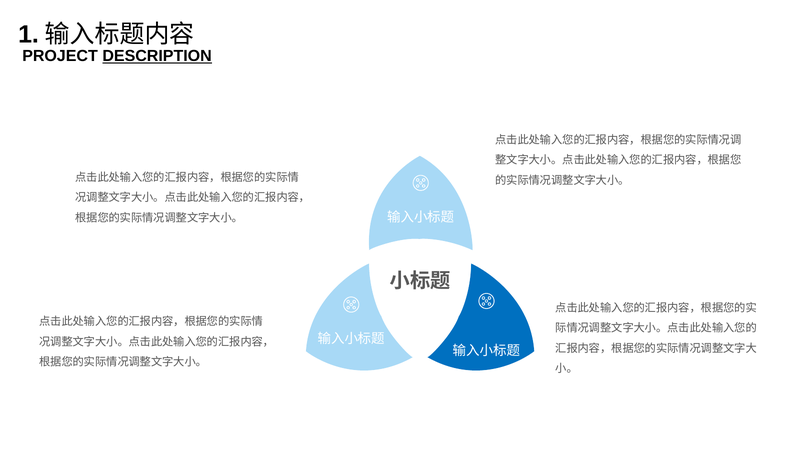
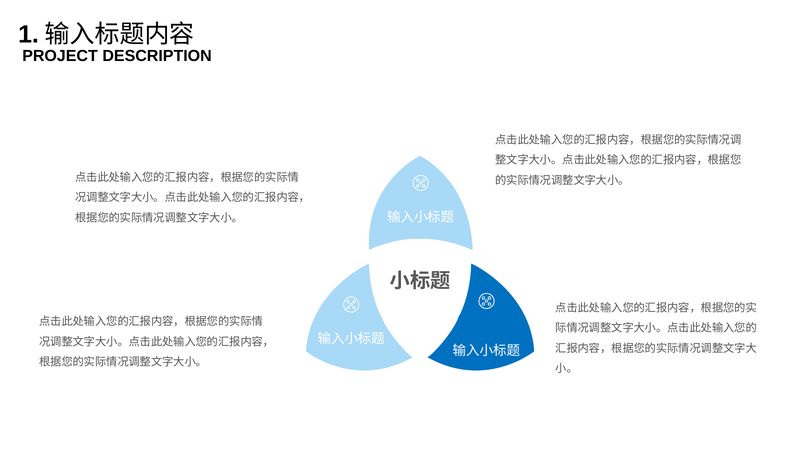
DESCRIPTION underline: present -> none
